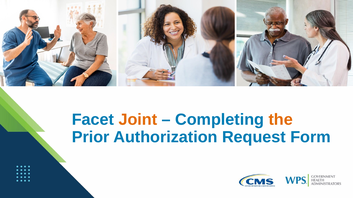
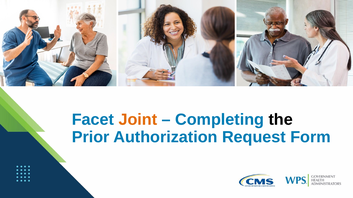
the colour: orange -> black
